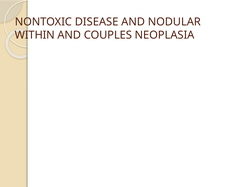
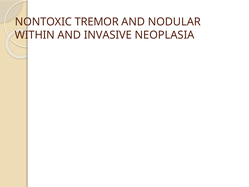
DISEASE: DISEASE -> TREMOR
COUPLES: COUPLES -> INVASIVE
